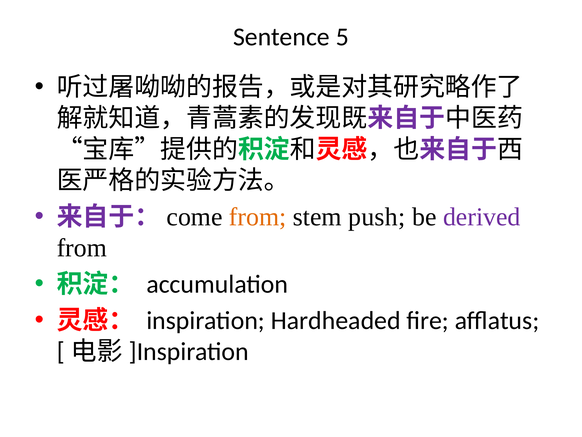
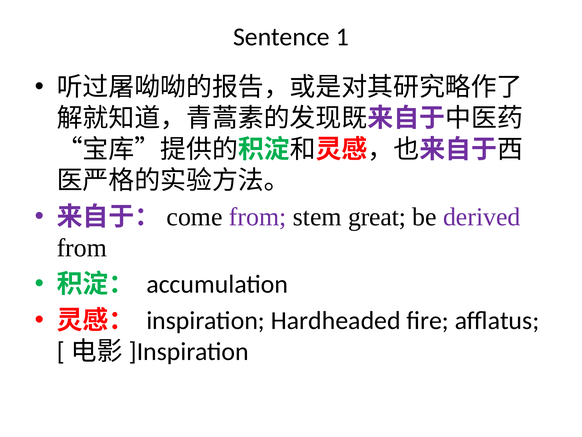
5: 5 -> 1
from at (258, 217) colour: orange -> purple
push: push -> great
